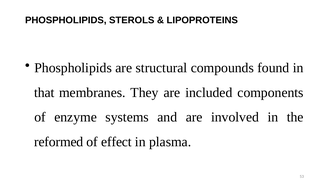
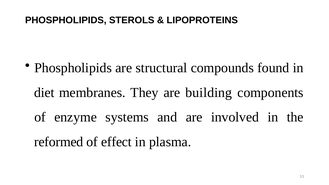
that: that -> diet
included: included -> building
